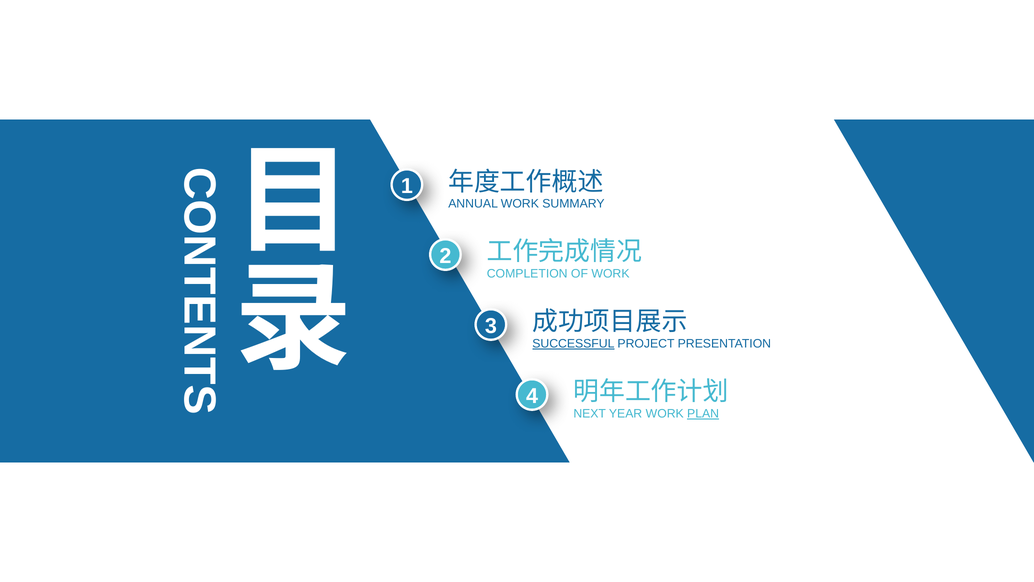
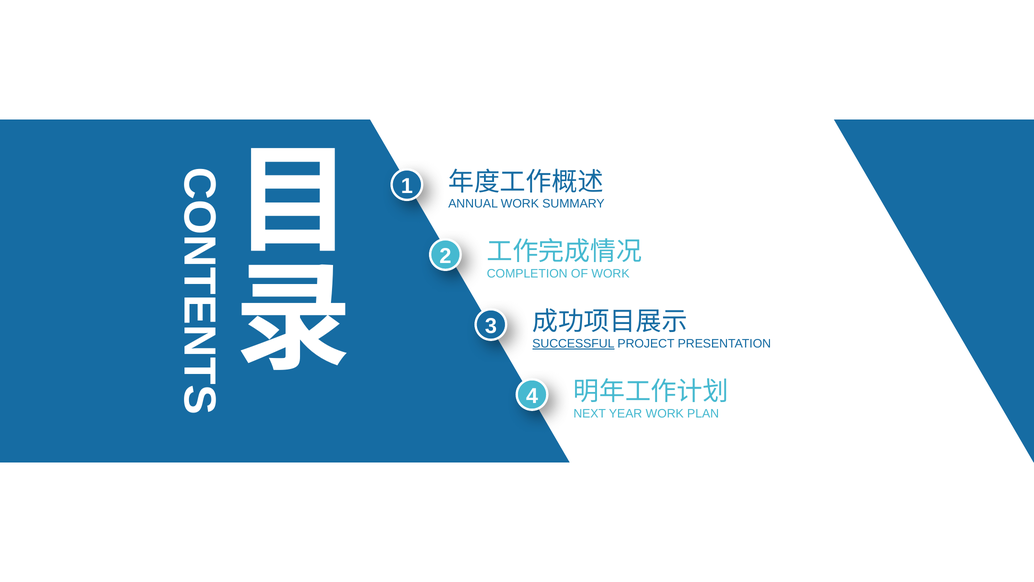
PLAN underline: present -> none
